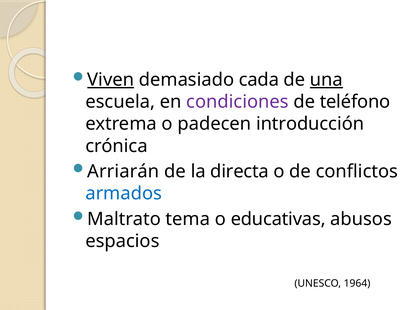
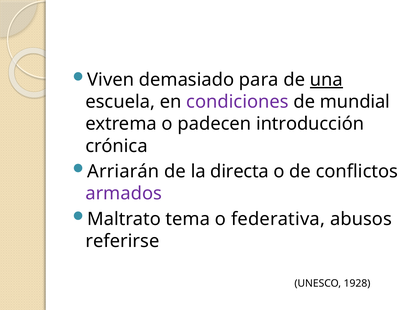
Viven underline: present -> none
cada: cada -> para
teléfono: teléfono -> mundial
armados colour: blue -> purple
educativas: educativas -> federativa
espacios: espacios -> referirse
1964: 1964 -> 1928
